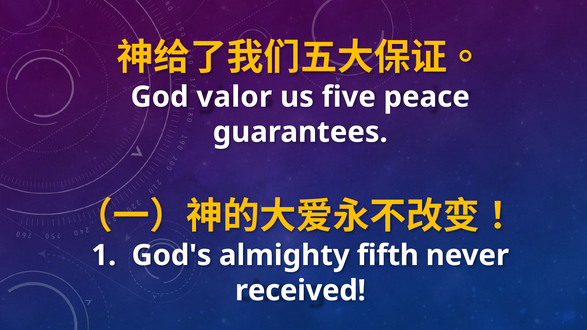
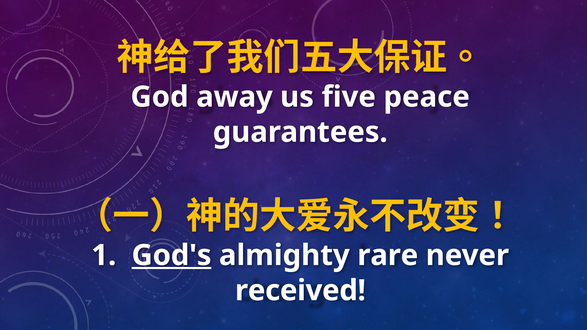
valor: valor -> away
God's underline: none -> present
fifth: fifth -> rare
